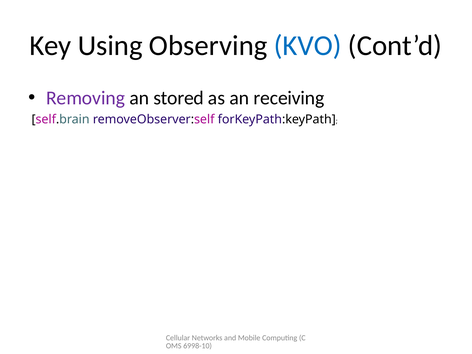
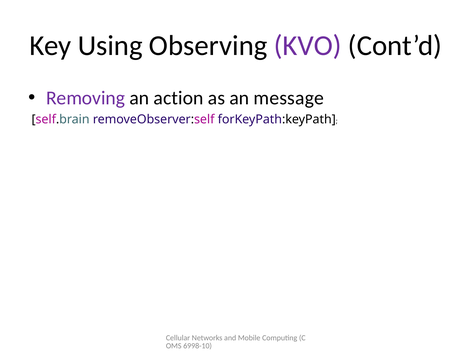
KVO colour: blue -> purple
stored: stored -> action
receiving: receiving -> message
